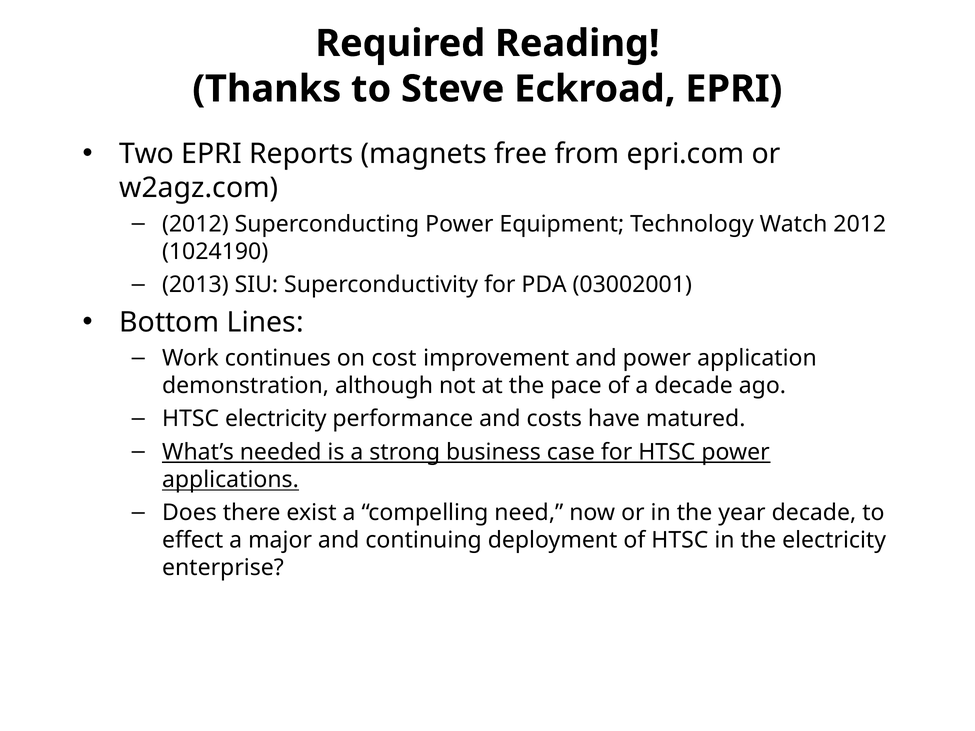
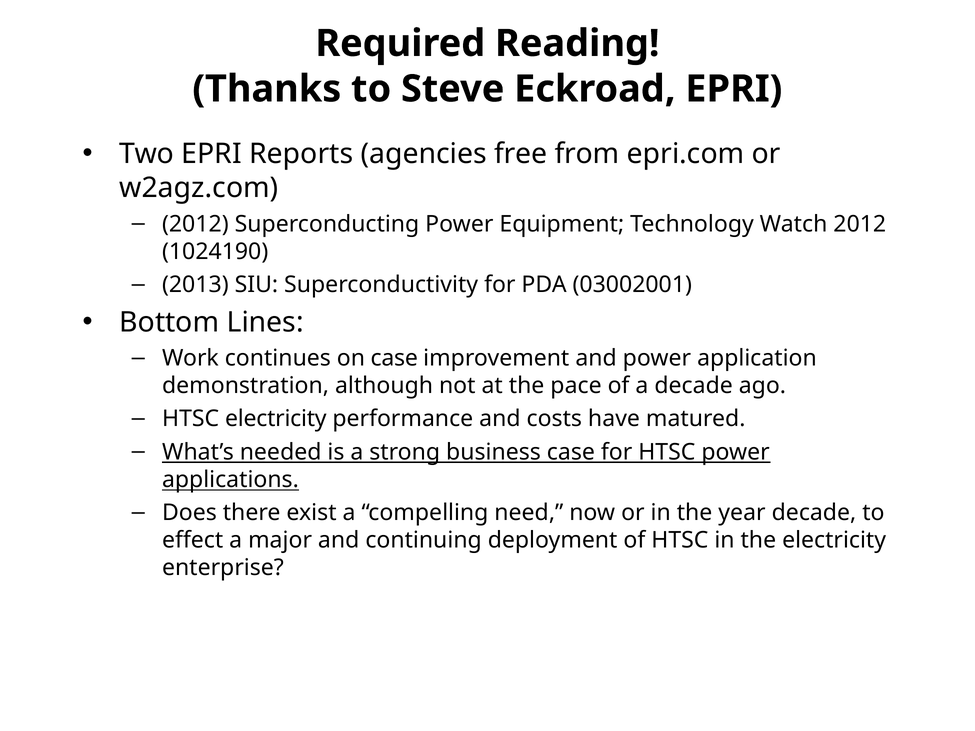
magnets: magnets -> agencies
on cost: cost -> case
